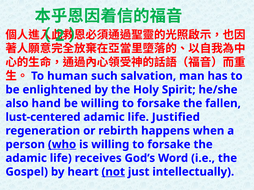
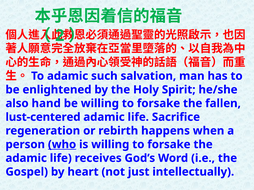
To human: human -> adamic
Justified: Justified -> Sacrifice
not underline: present -> none
